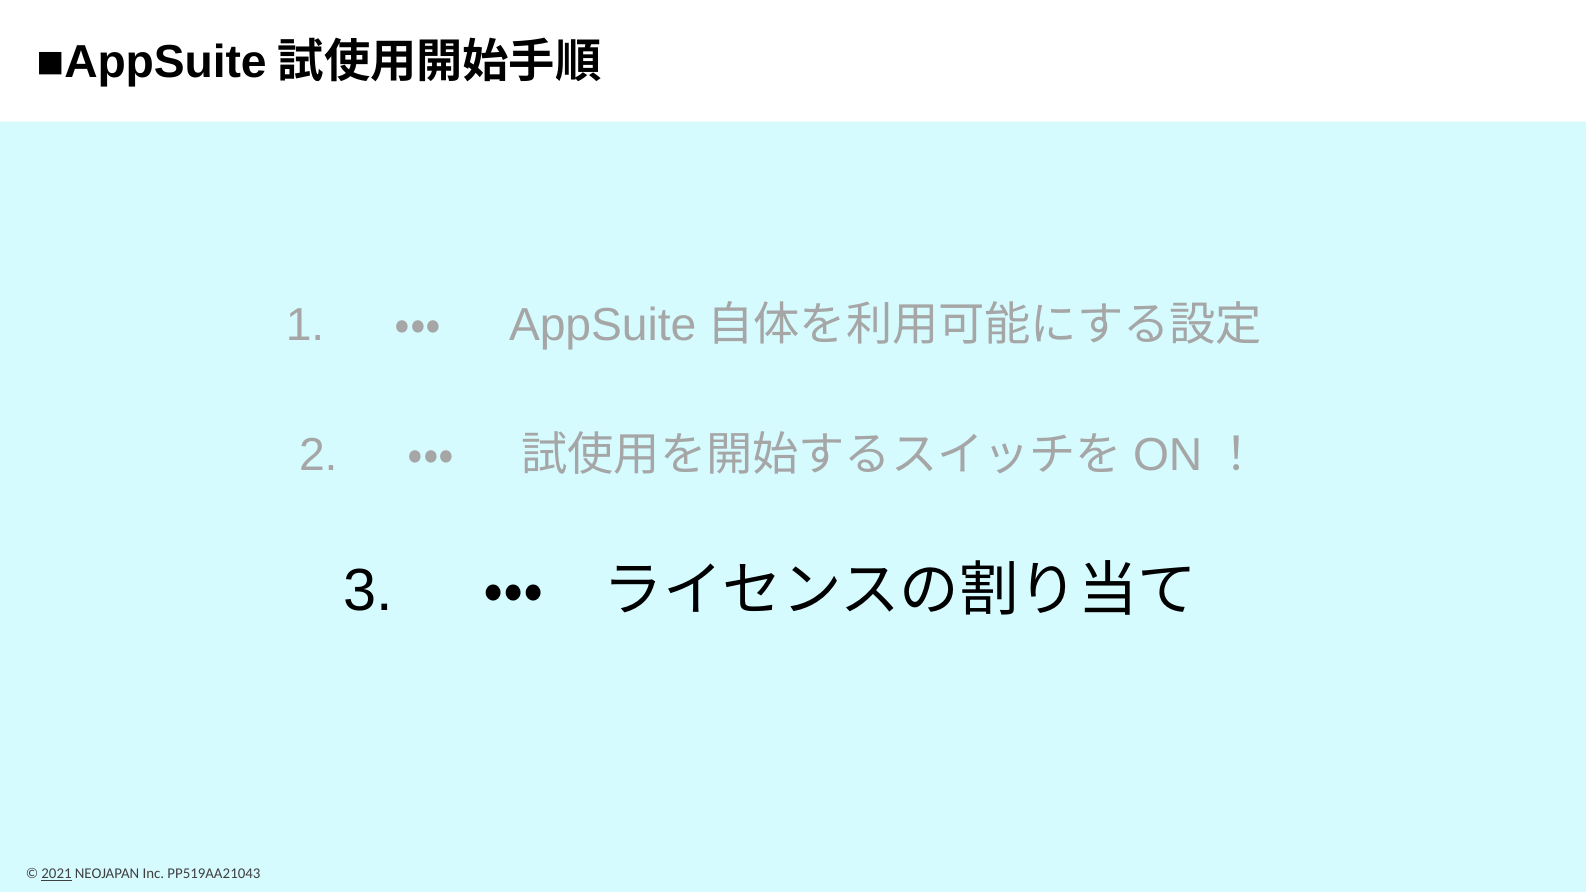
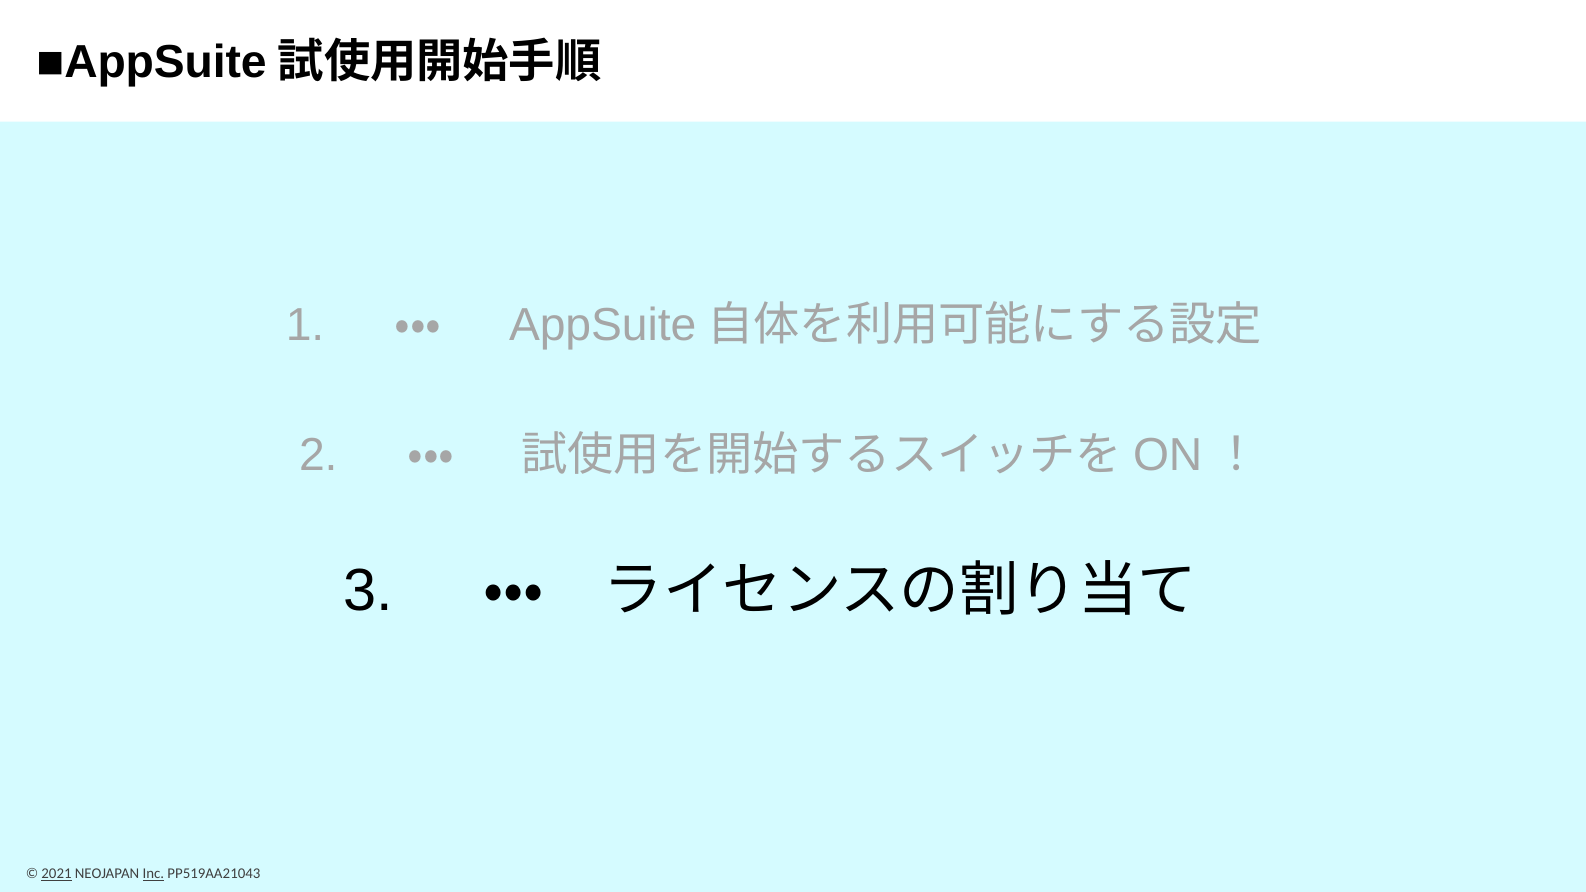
Inc underline: none -> present
